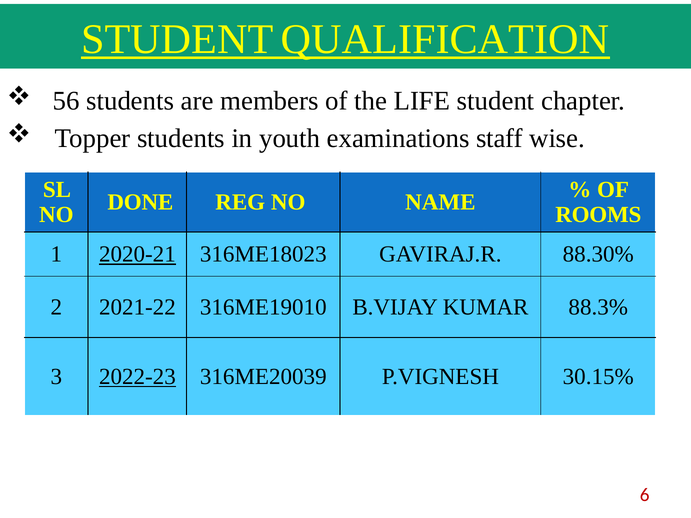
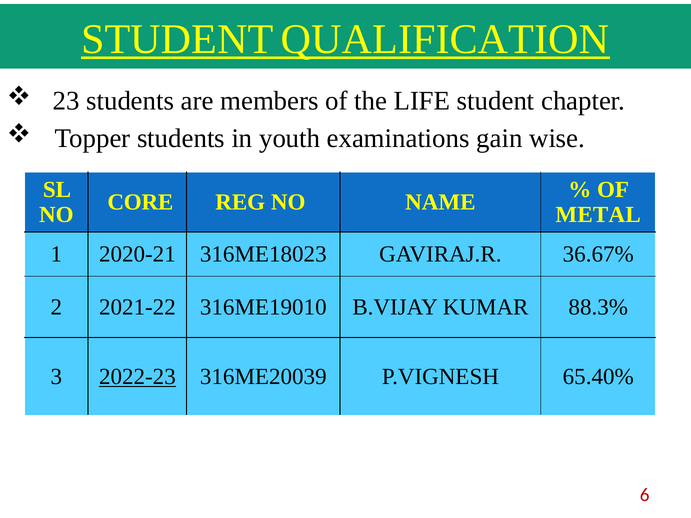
56: 56 -> 23
staff: staff -> gain
DONE: DONE -> CORE
ROOMS: ROOMS -> METAL
2020-21 underline: present -> none
88.30%: 88.30% -> 36.67%
30.15%: 30.15% -> 65.40%
